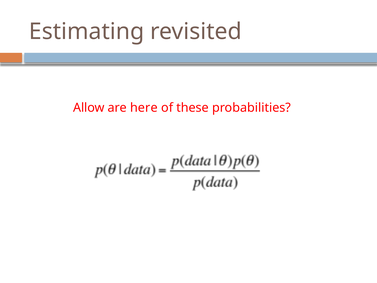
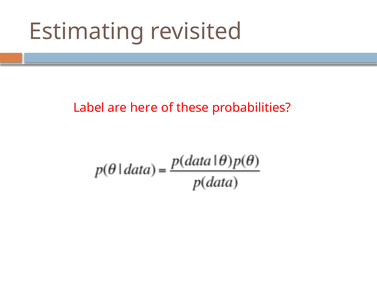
Allow: Allow -> Label
